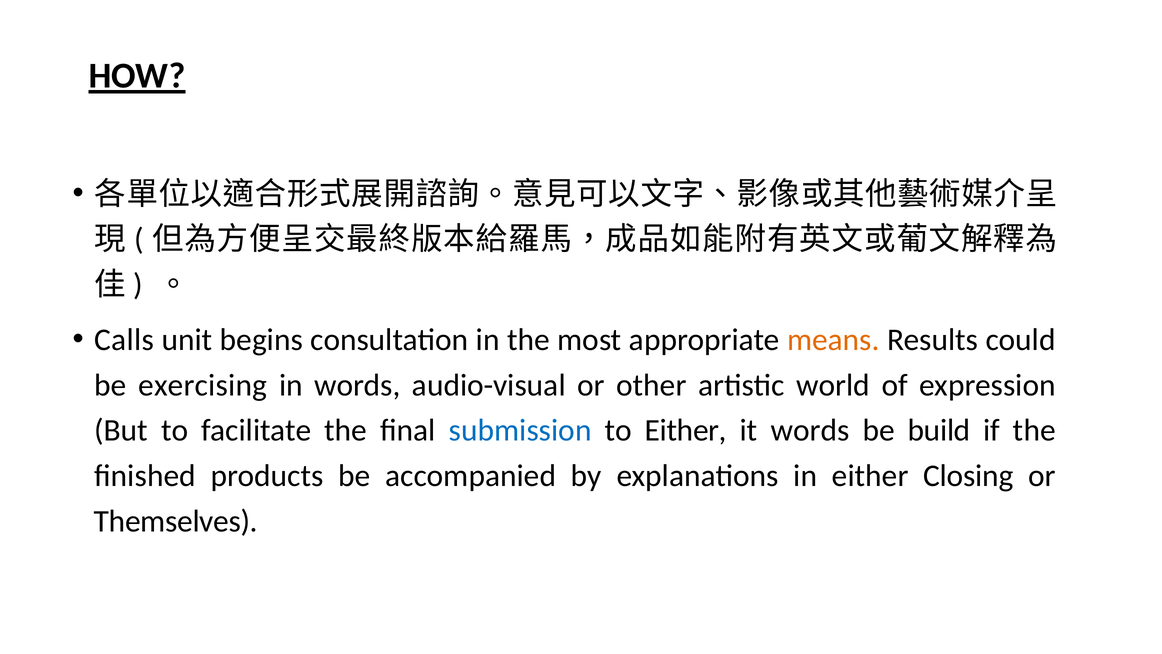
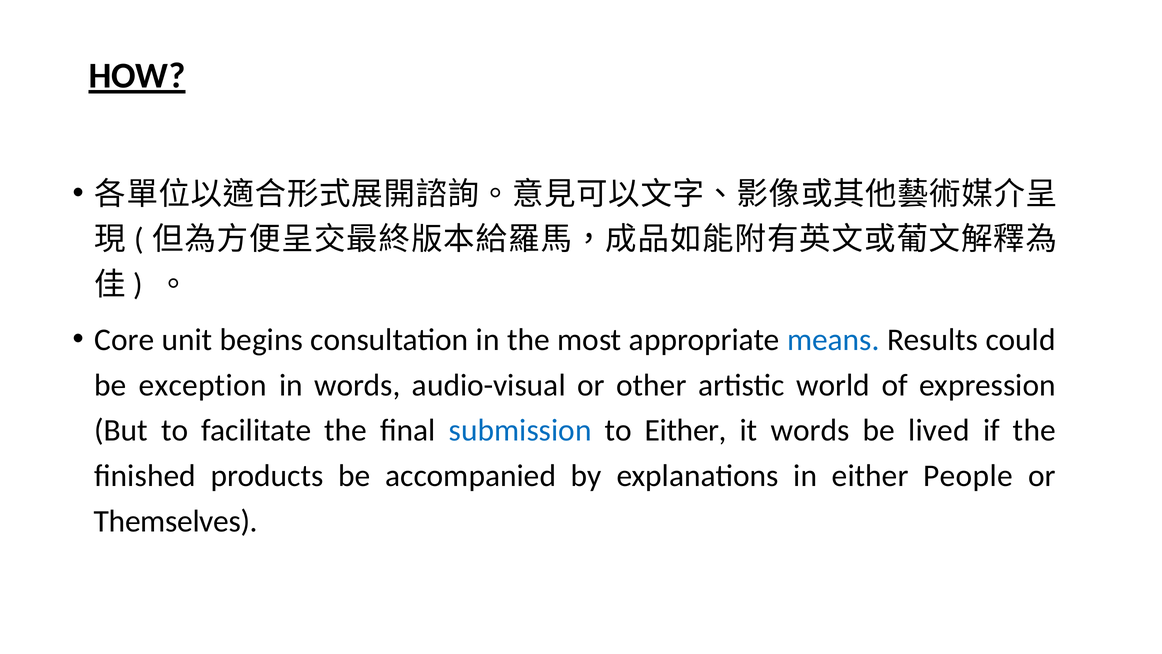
Calls: Calls -> Core
means colour: orange -> blue
exercising: exercising -> exception
build: build -> lived
Closing: Closing -> People
